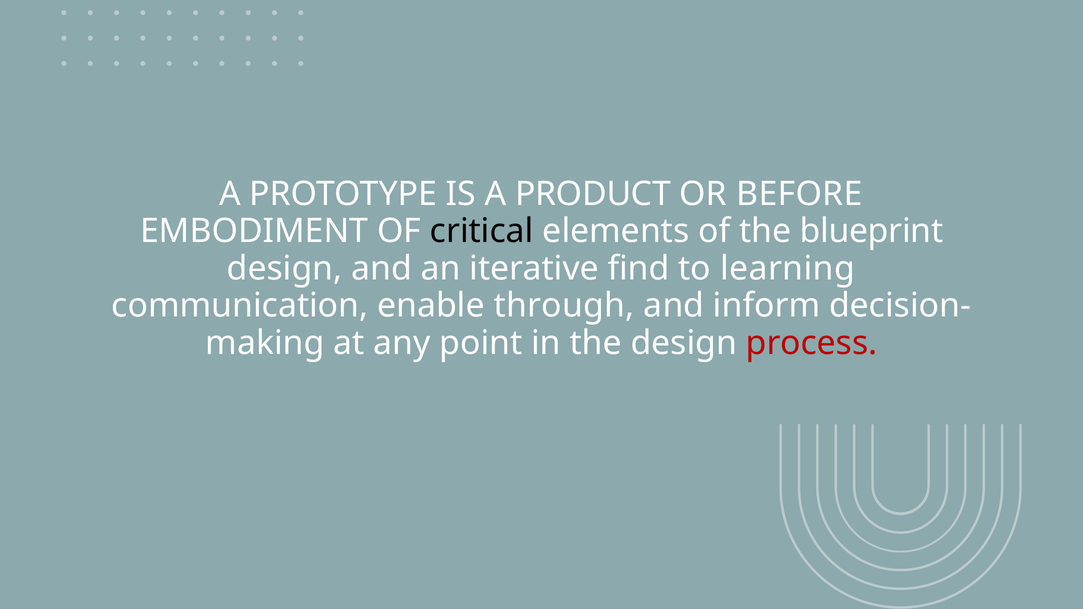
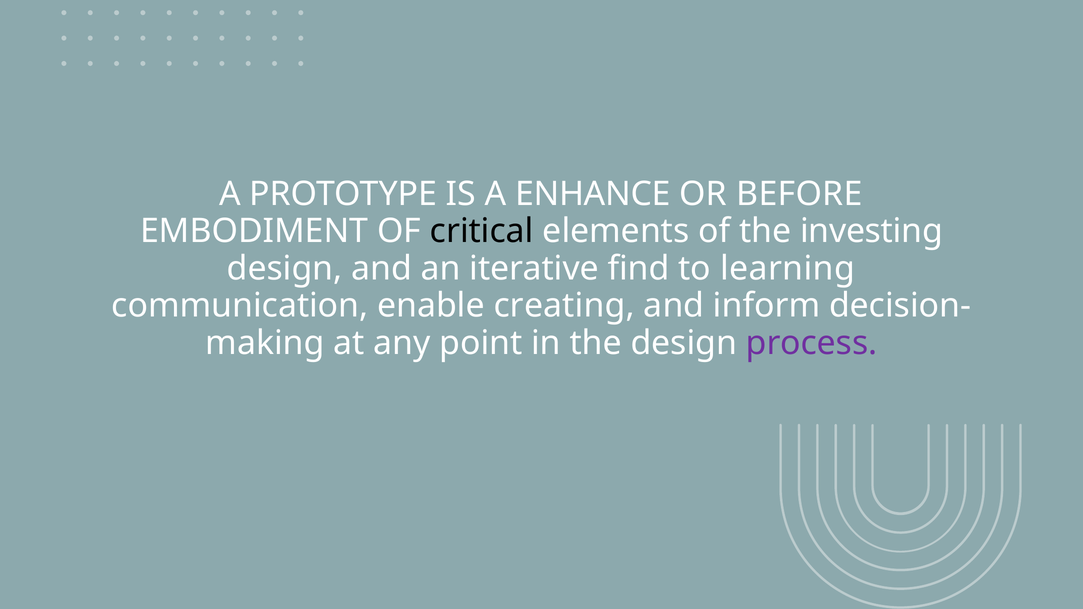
PRODUCT: PRODUCT -> ENHANCE
blueprint: blueprint -> investing
through: through -> creating
process colour: red -> purple
